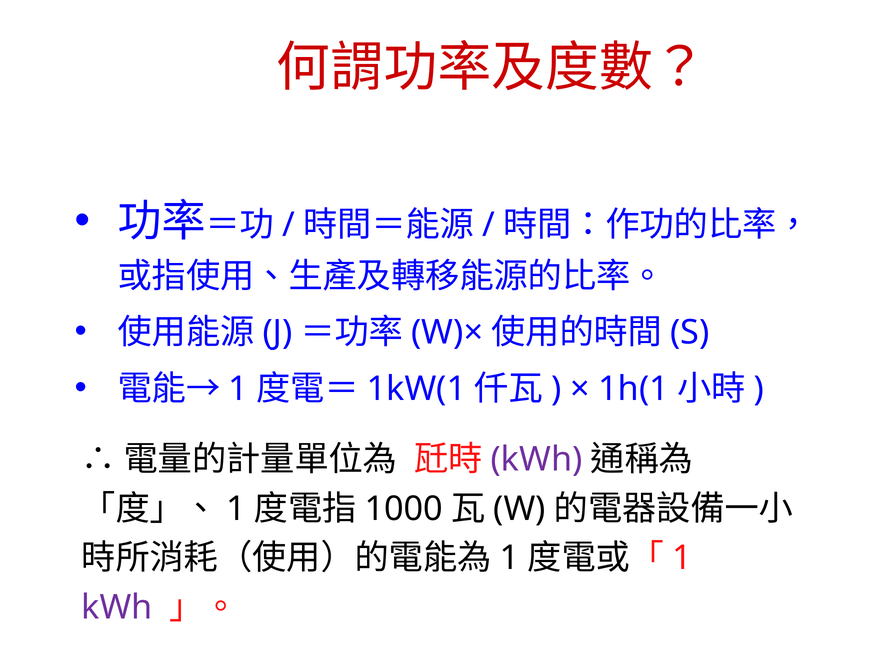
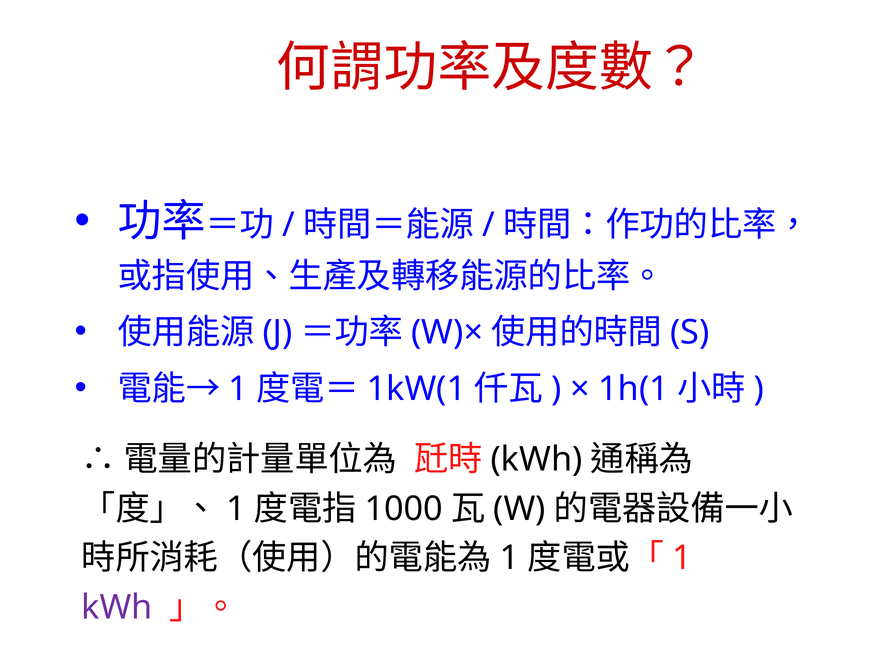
kWh at (537, 460) colour: purple -> black
